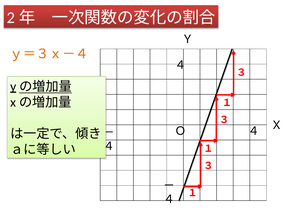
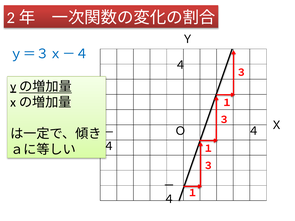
ｙ＝３ｘ－４ colour: orange -> blue
